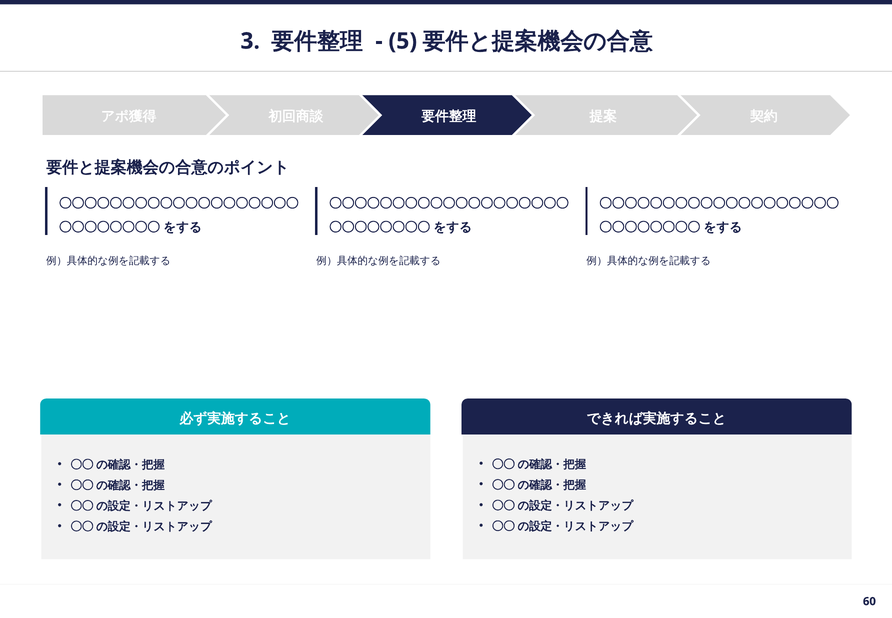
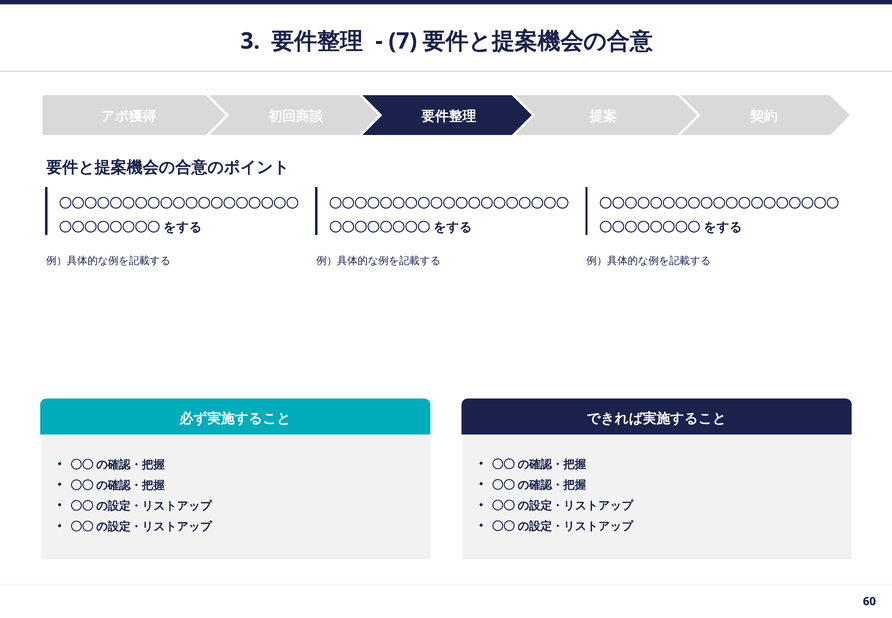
5: 5 -> 7
